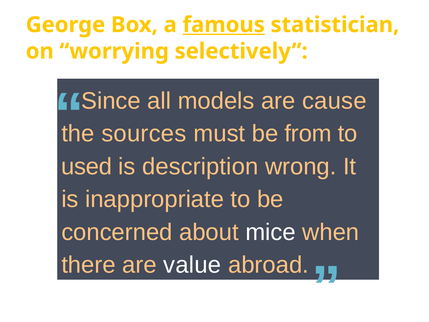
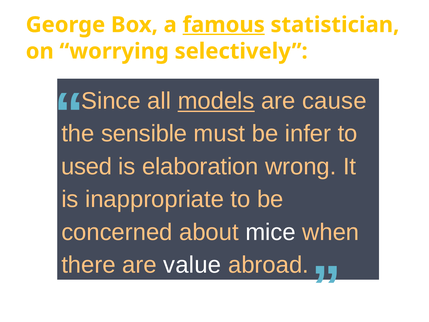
models underline: none -> present
sources: sources -> sensible
from: from -> infer
description: description -> elaboration
